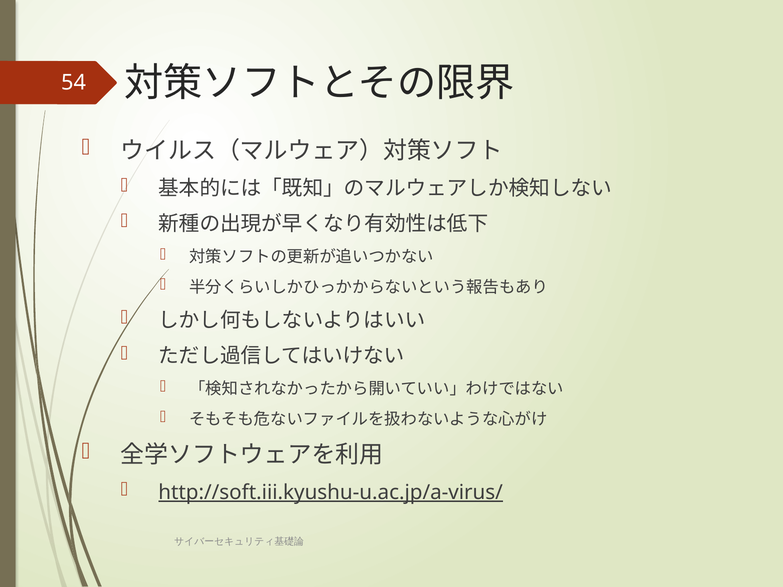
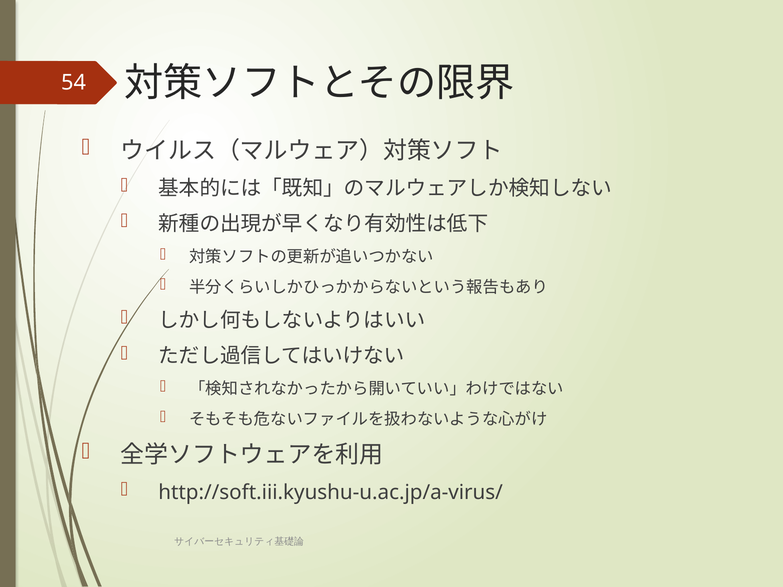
http://soft.iii.kyushu-u.ac.jp/a-virus/ underline: present -> none
